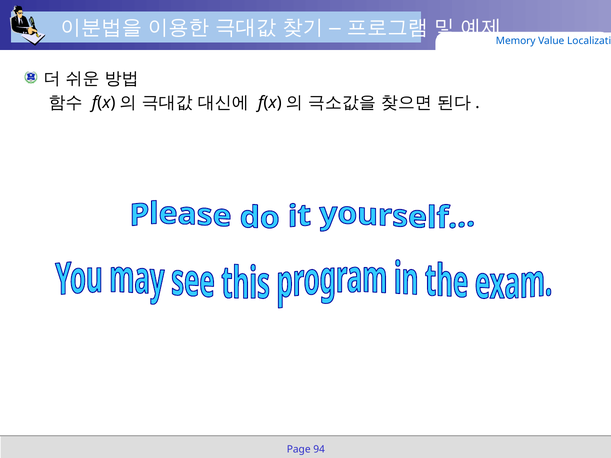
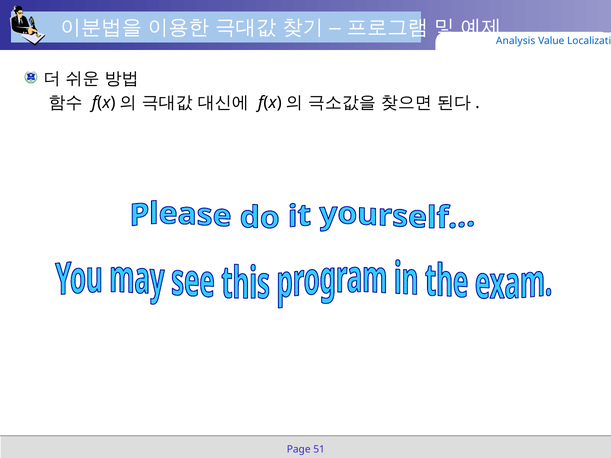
Memory: Memory -> Analysis
94: 94 -> 51
